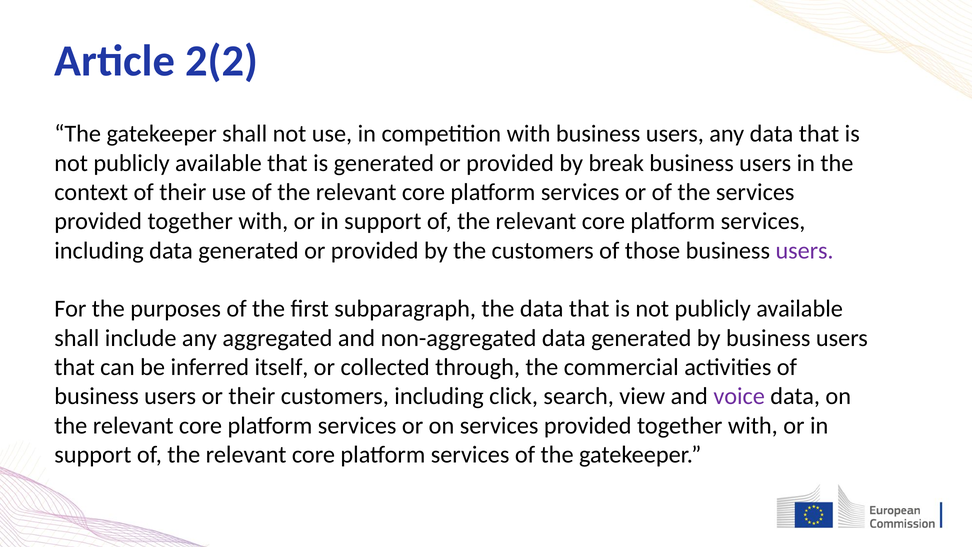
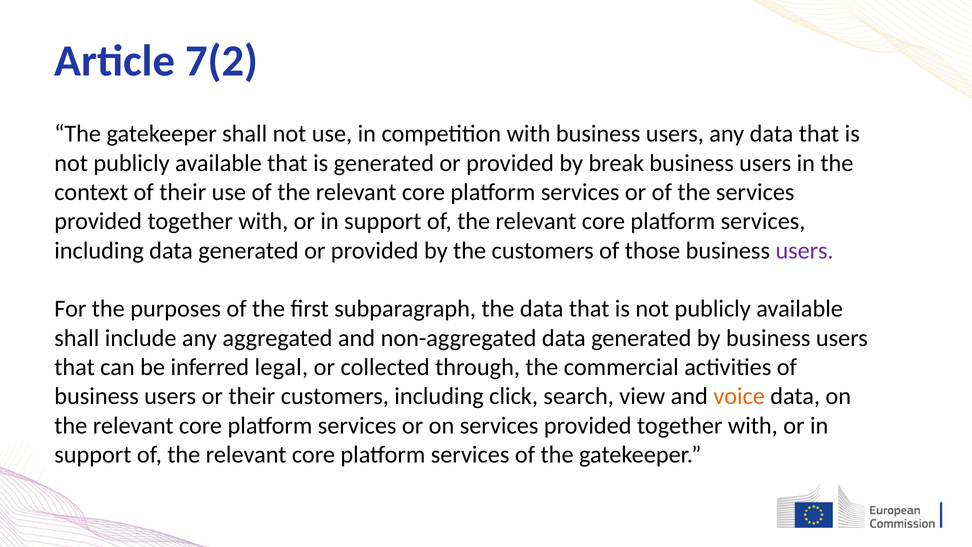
2(2: 2(2 -> 7(2
itself: itself -> legal
voice colour: purple -> orange
